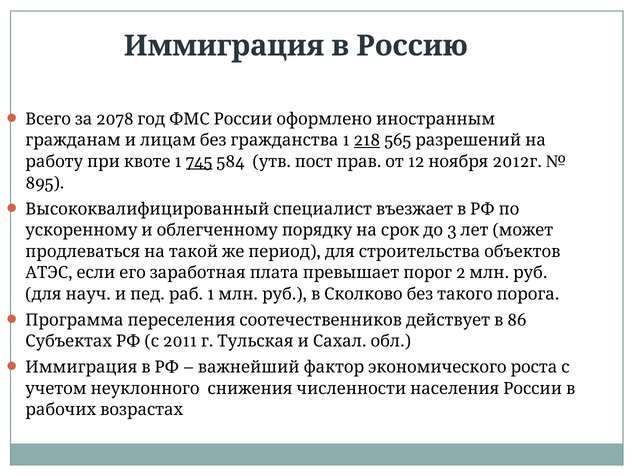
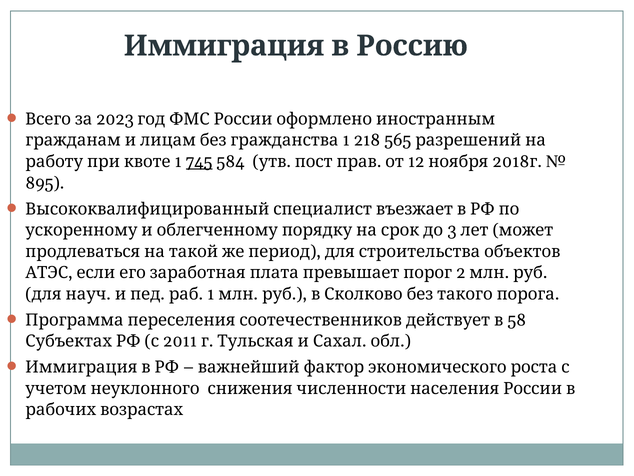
2078: 2078 -> 2023
218 underline: present -> none
2012: 2012 -> 2018
86: 86 -> 58
